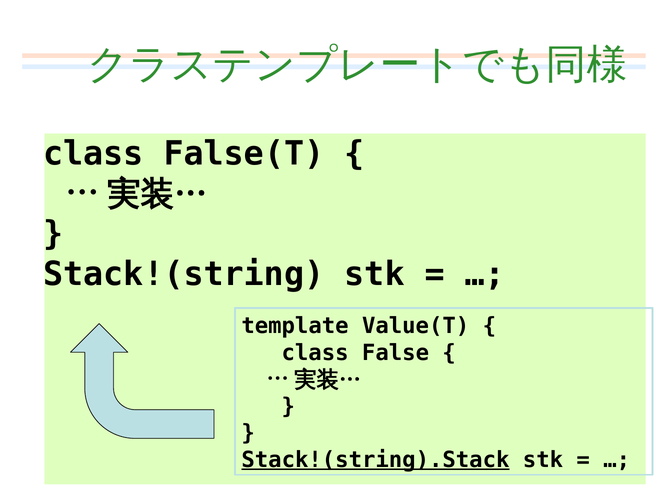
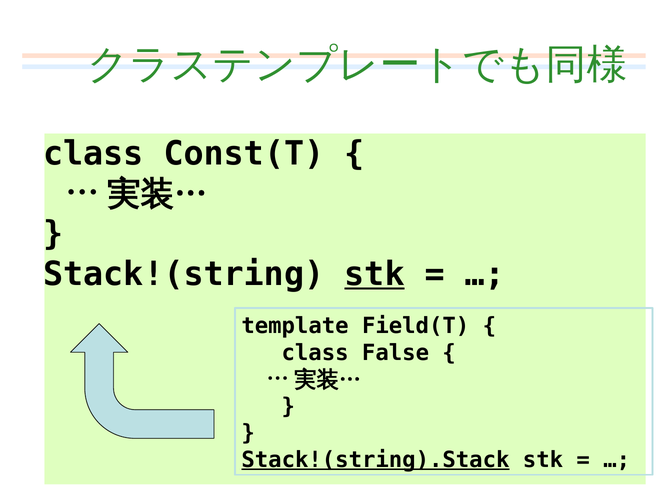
False(T: False(T -> Const(T
stk at (375, 274) underline: none -> present
Value(T: Value(T -> Field(T
